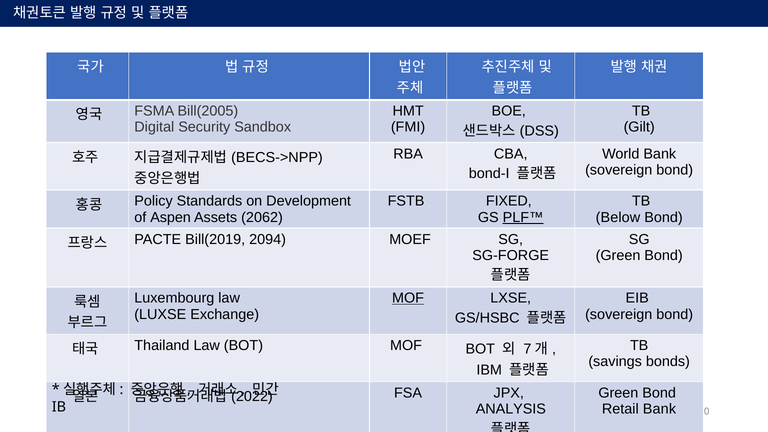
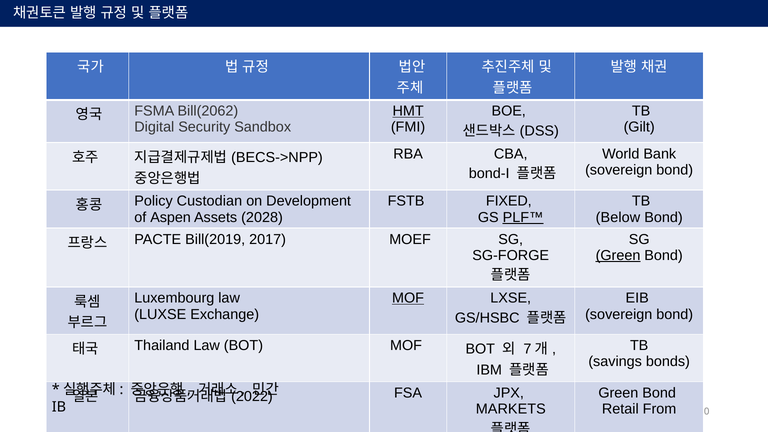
HMT underline: none -> present
Bill(2005: Bill(2005 -> Bill(2062
Standards: Standards -> Custodian
2062: 2062 -> 2028
2094: 2094 -> 2017
Green at (618, 255) underline: none -> present
ANALYSIS: ANALYSIS -> MARKETS
Retail Bank: Bank -> From
